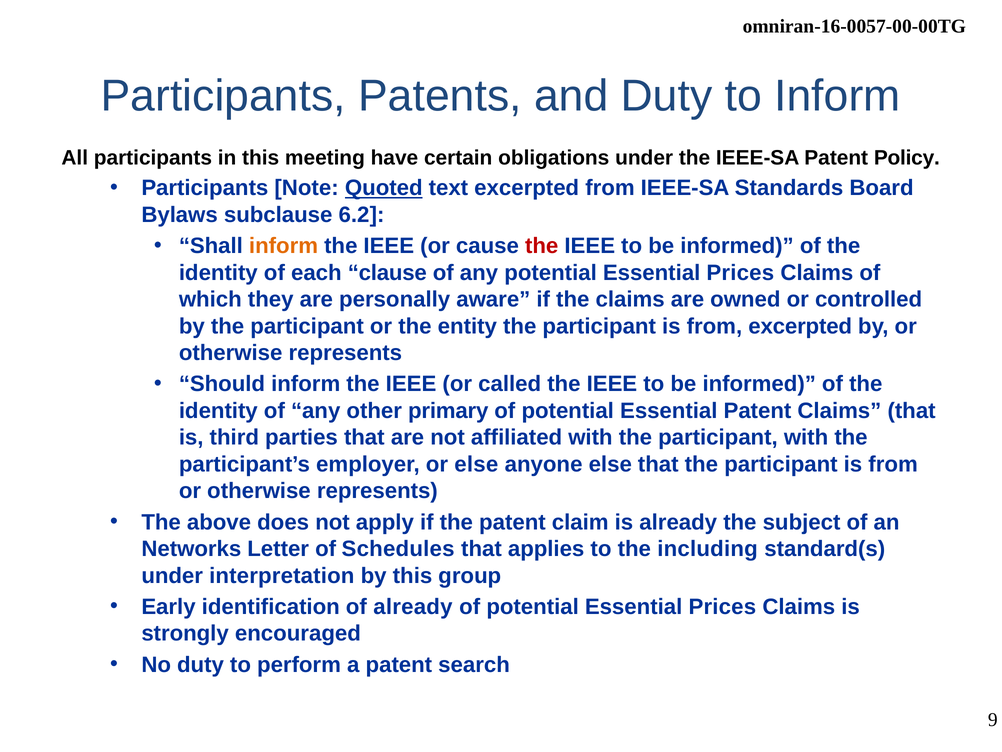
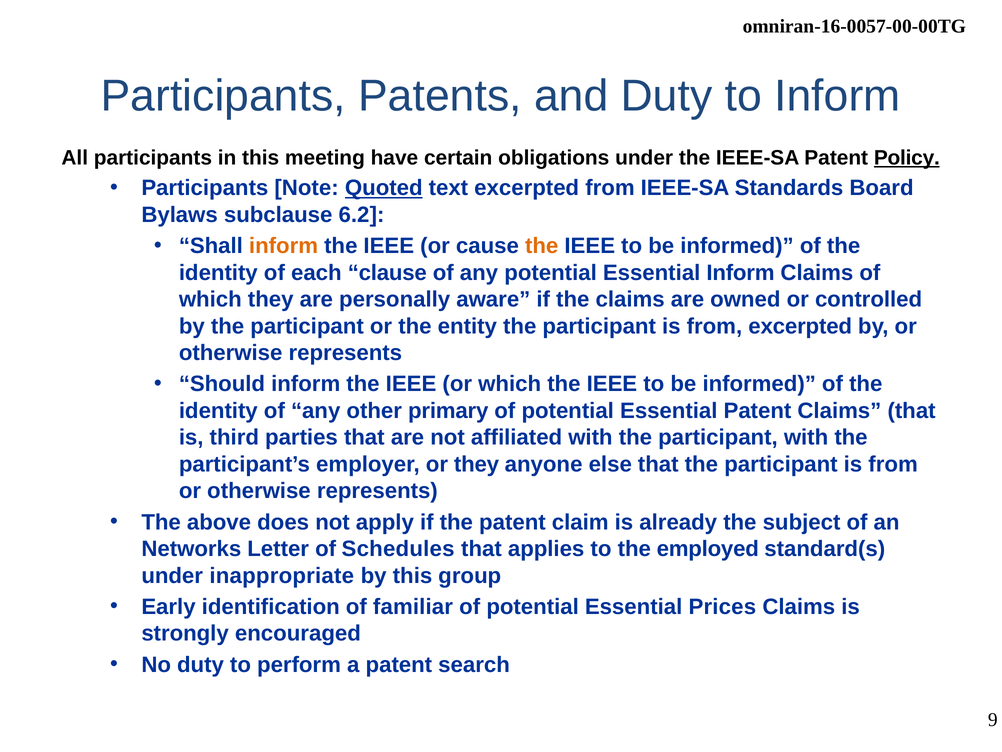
Policy underline: none -> present
the at (542, 246) colour: red -> orange
any potential Essential Prices: Prices -> Inform
or called: called -> which
or else: else -> they
including: including -> employed
interpretation: interpretation -> inappropriate
of already: already -> familiar
